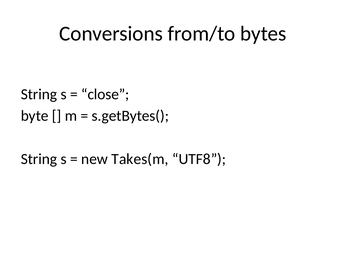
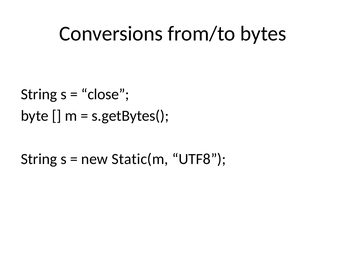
Takes(m: Takes(m -> Static(m
